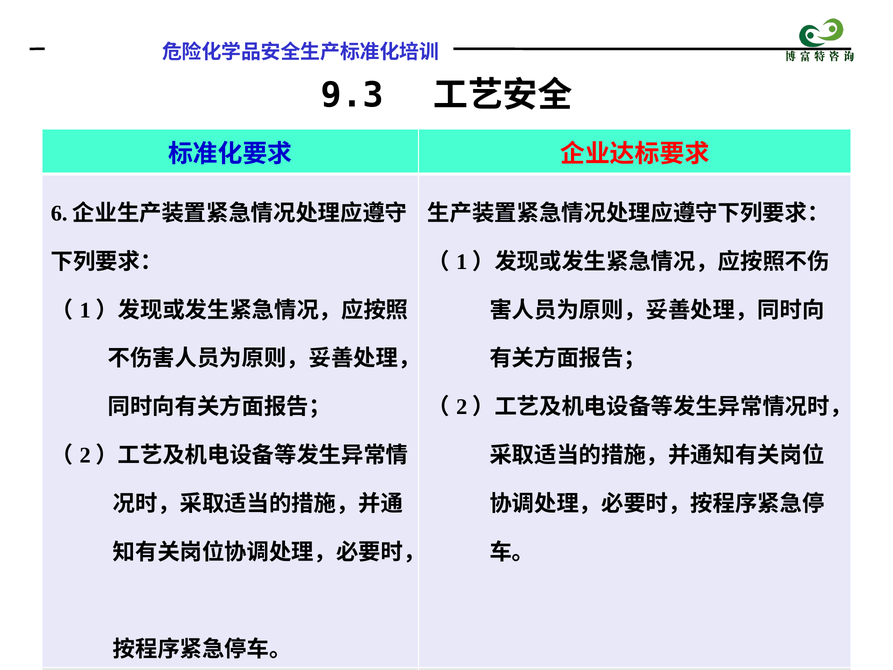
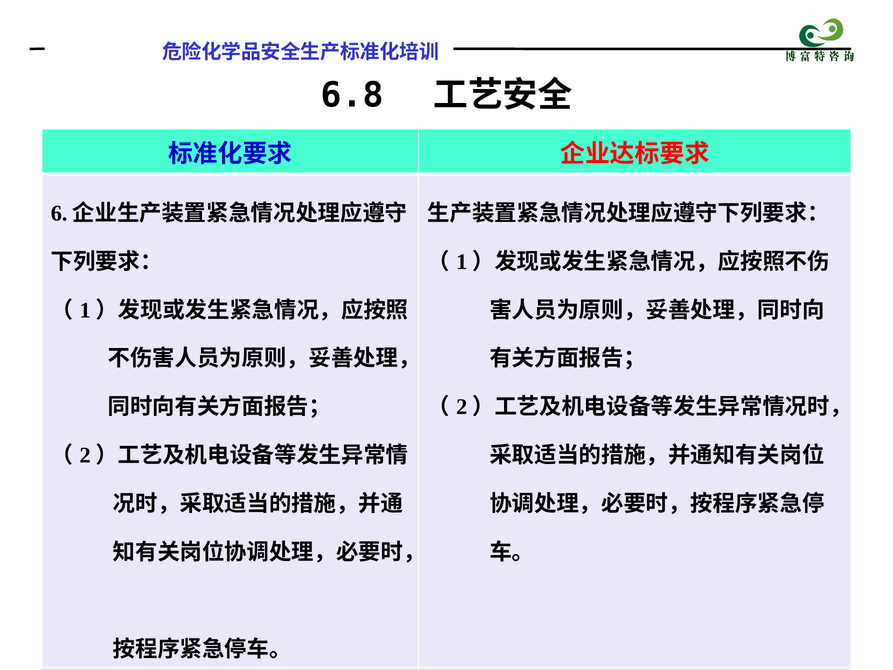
9.3: 9.3 -> 6.8
